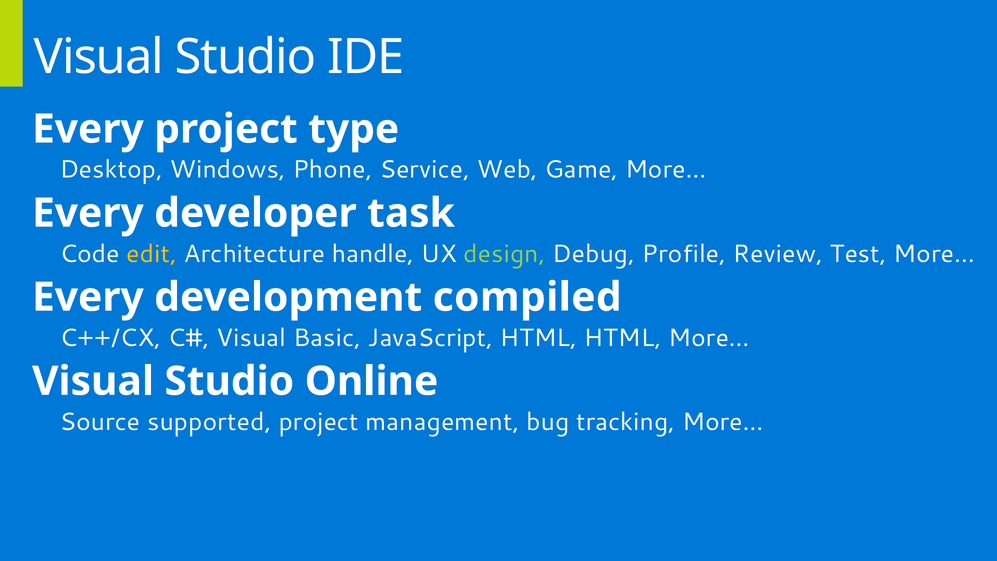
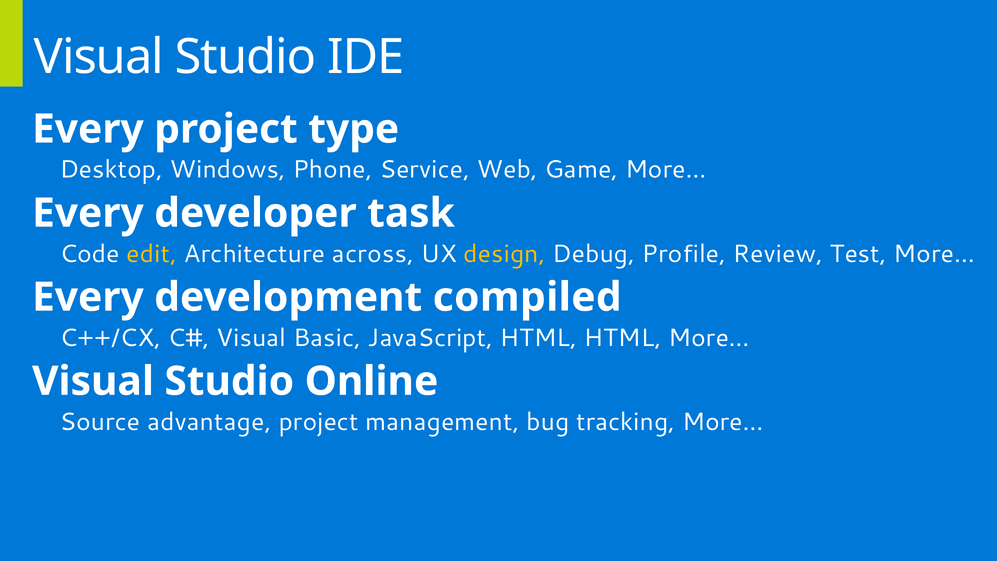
handle: handle -> across
design colour: light green -> yellow
supported: supported -> advantage
